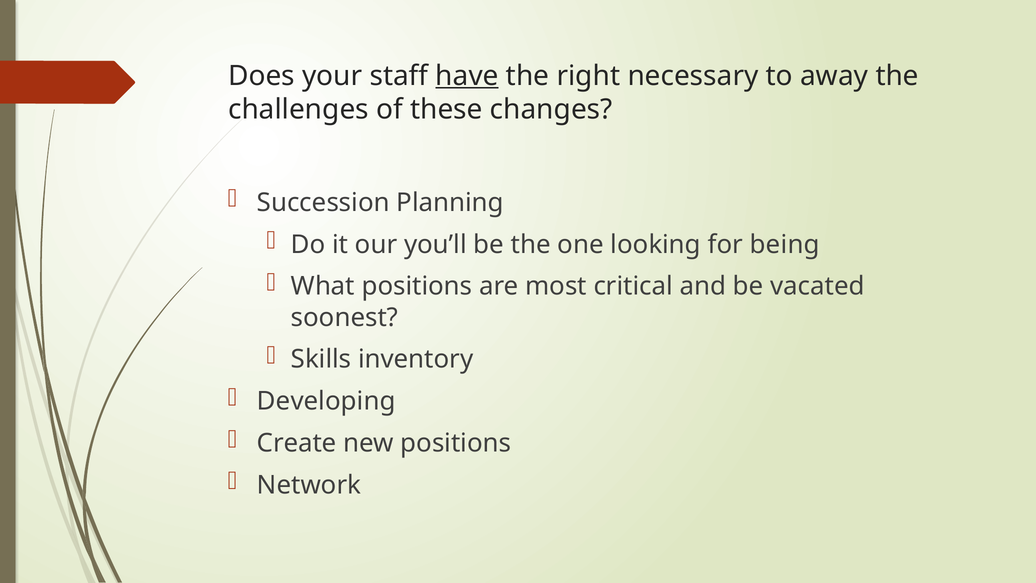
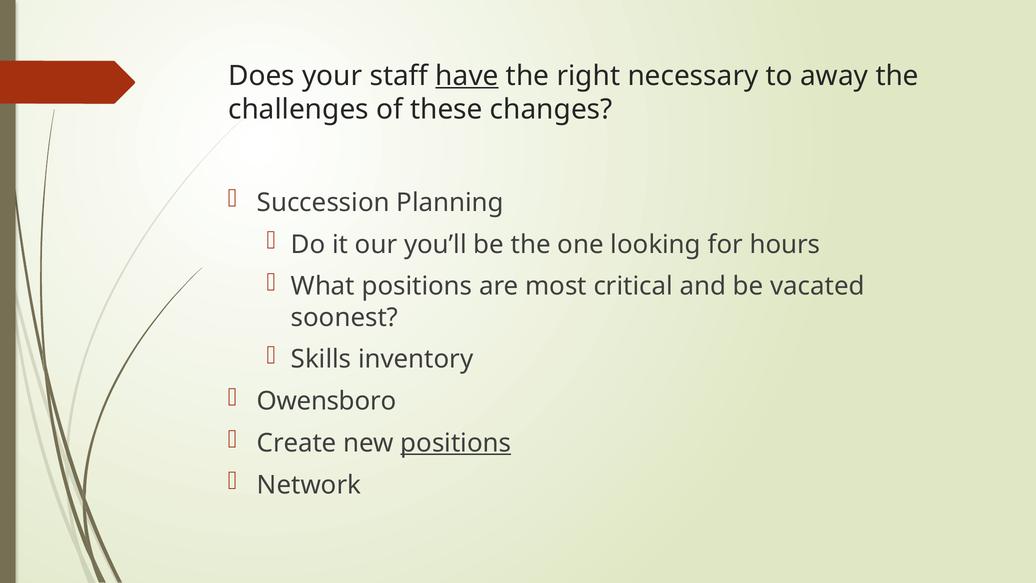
being: being -> hours
Developing: Developing -> Owensboro
positions at (456, 443) underline: none -> present
